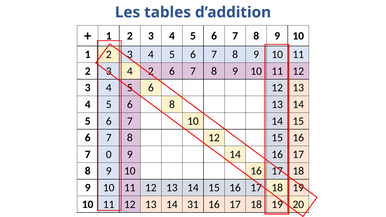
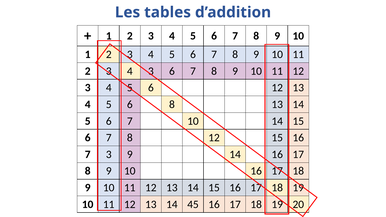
4 2: 2 -> 3
7 0: 0 -> 3
31: 31 -> 45
